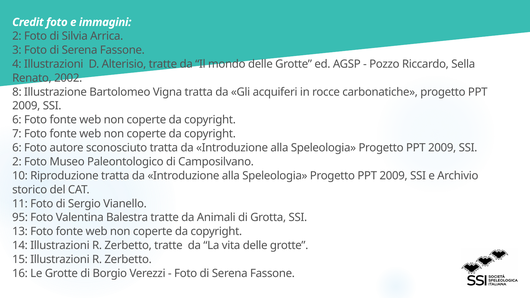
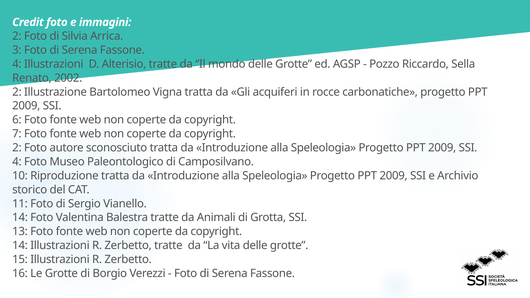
8 at (17, 92): 8 -> 2
6 at (17, 148): 6 -> 2
2 at (17, 162): 2 -> 4
95 at (20, 218): 95 -> 14
